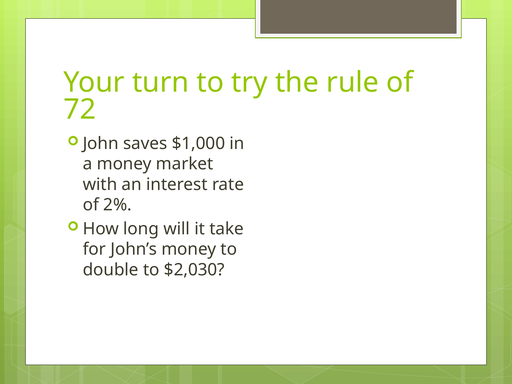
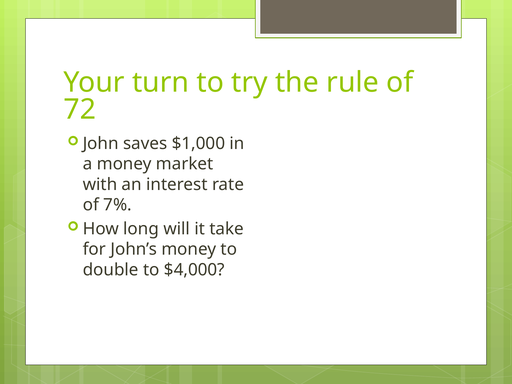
2%: 2% -> 7%
$2,030: $2,030 -> $4,000
